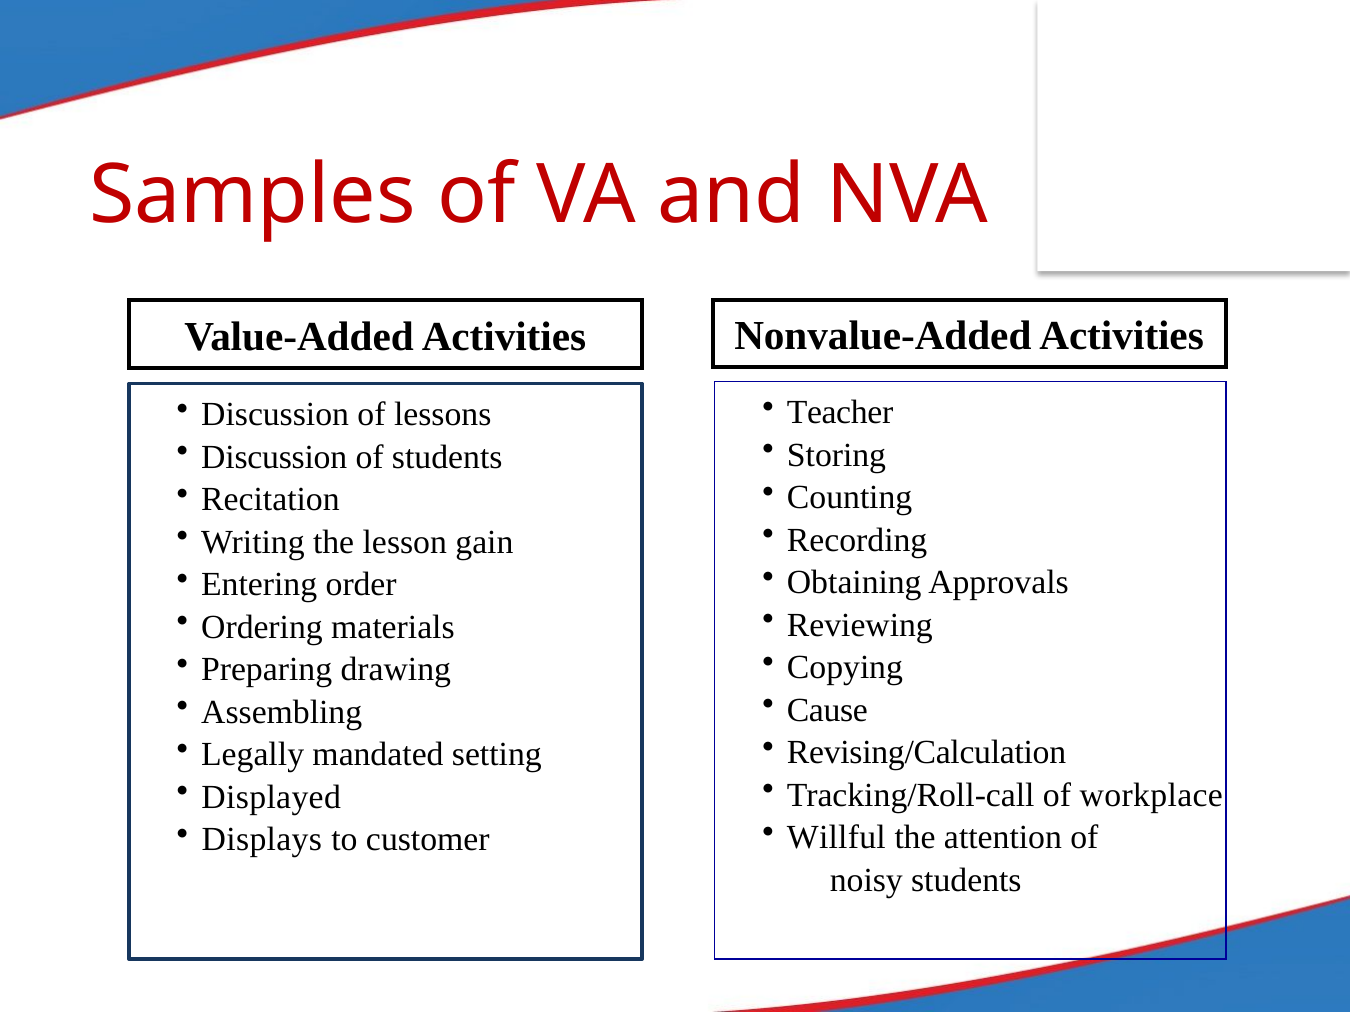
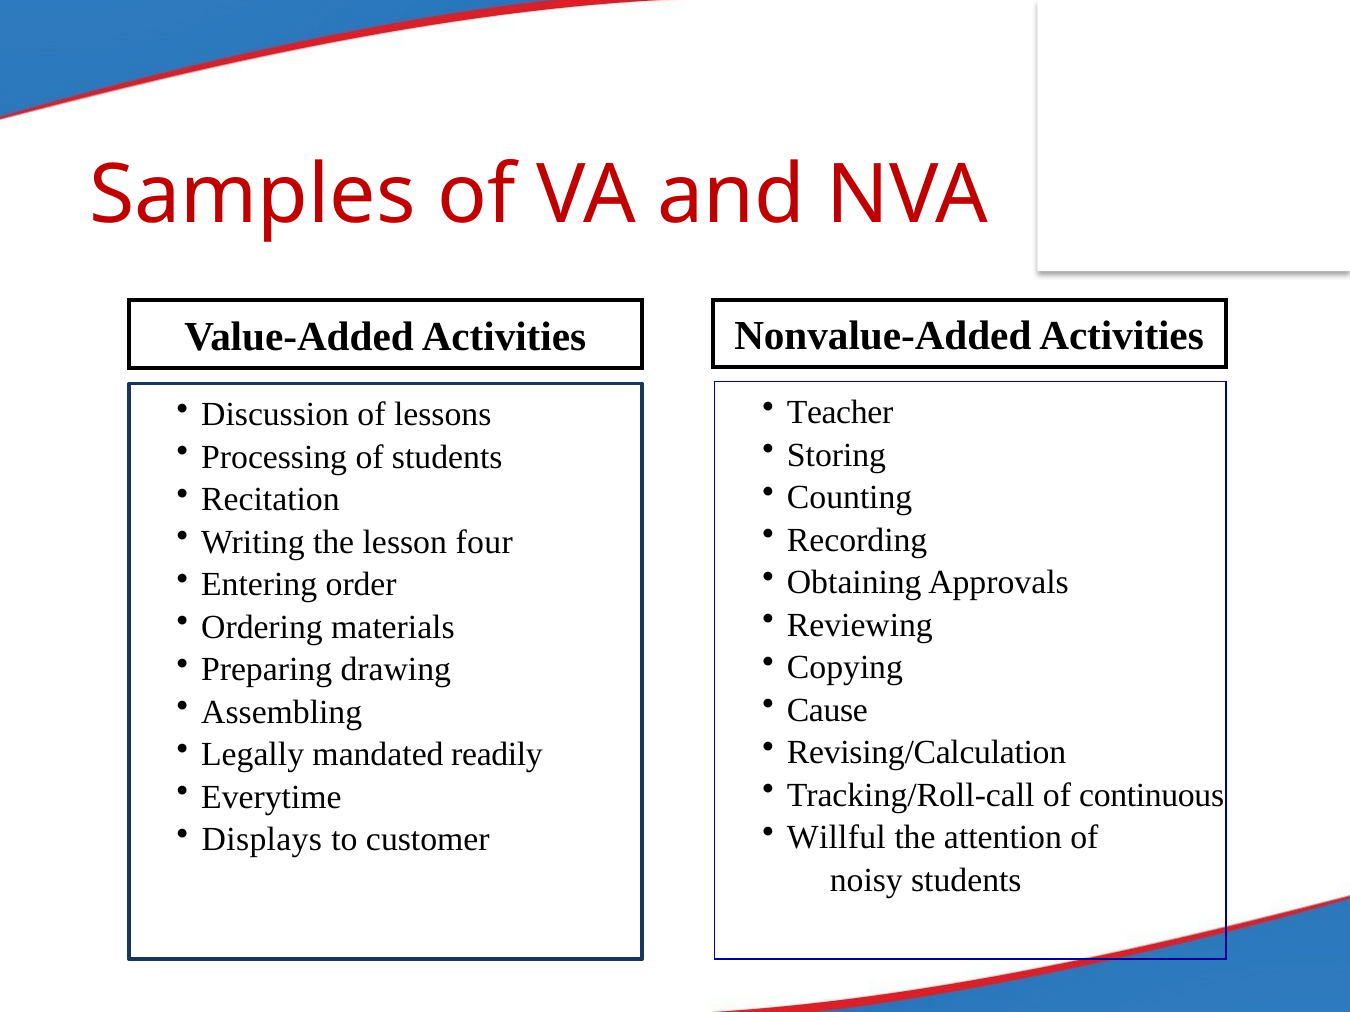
Discussion at (274, 457): Discussion -> Processing
gain: gain -> four
setting: setting -> readily
workplace: workplace -> continuous
Displayed: Displayed -> Everytime
